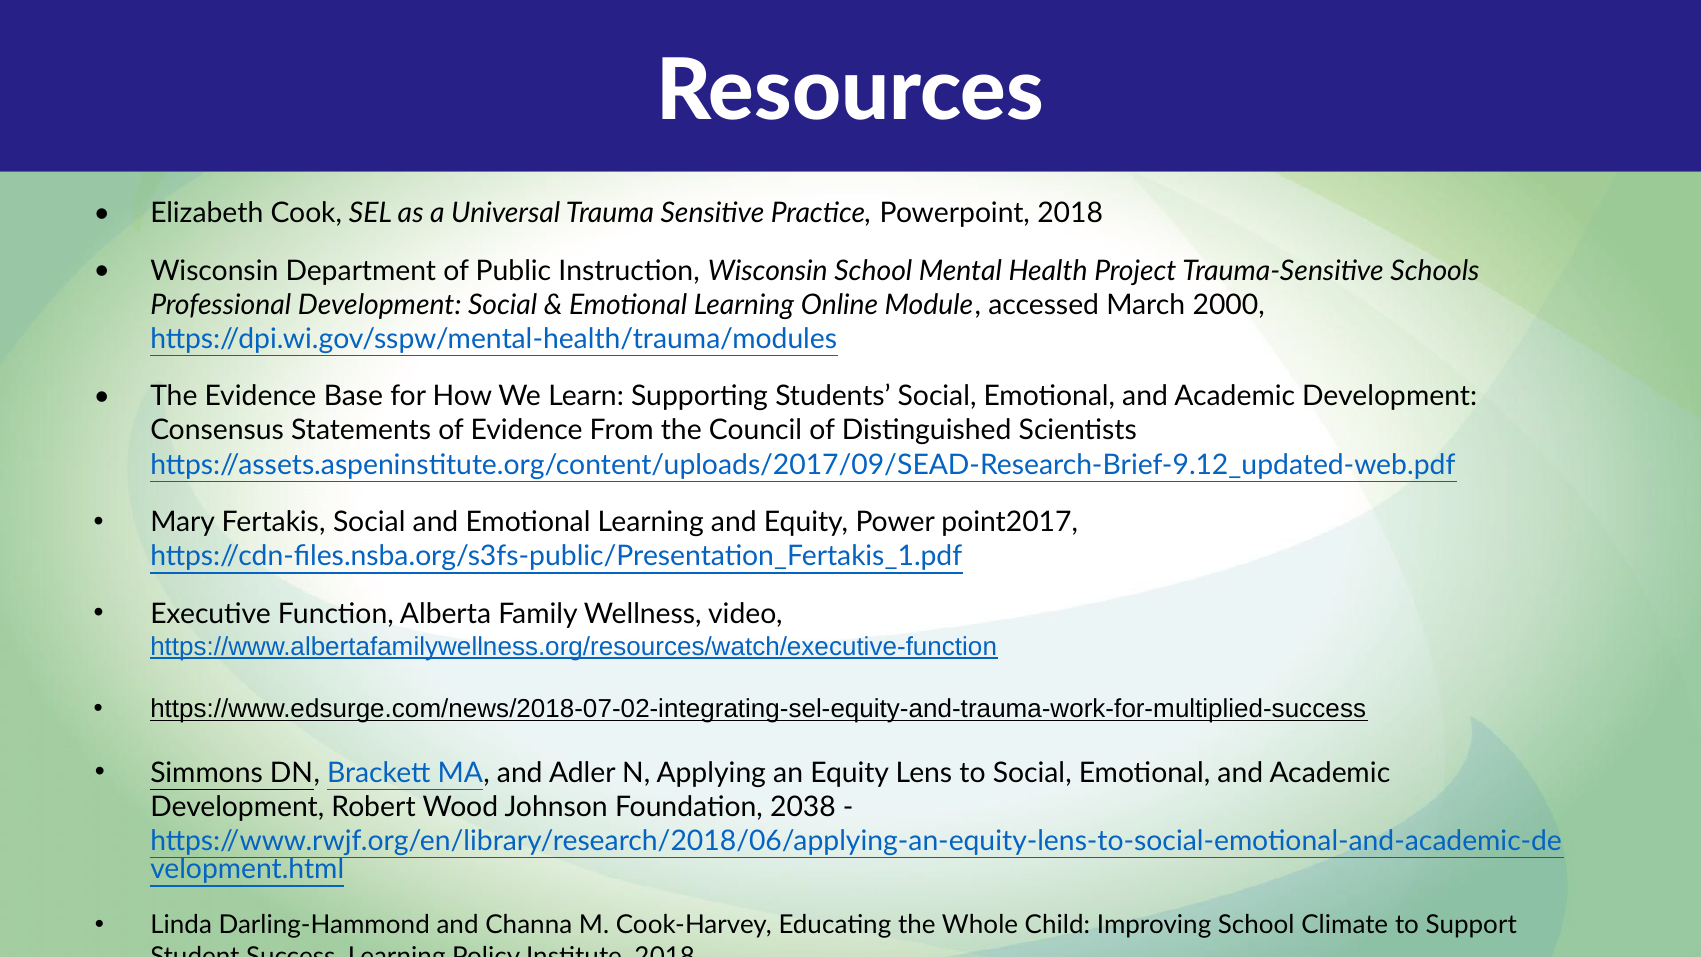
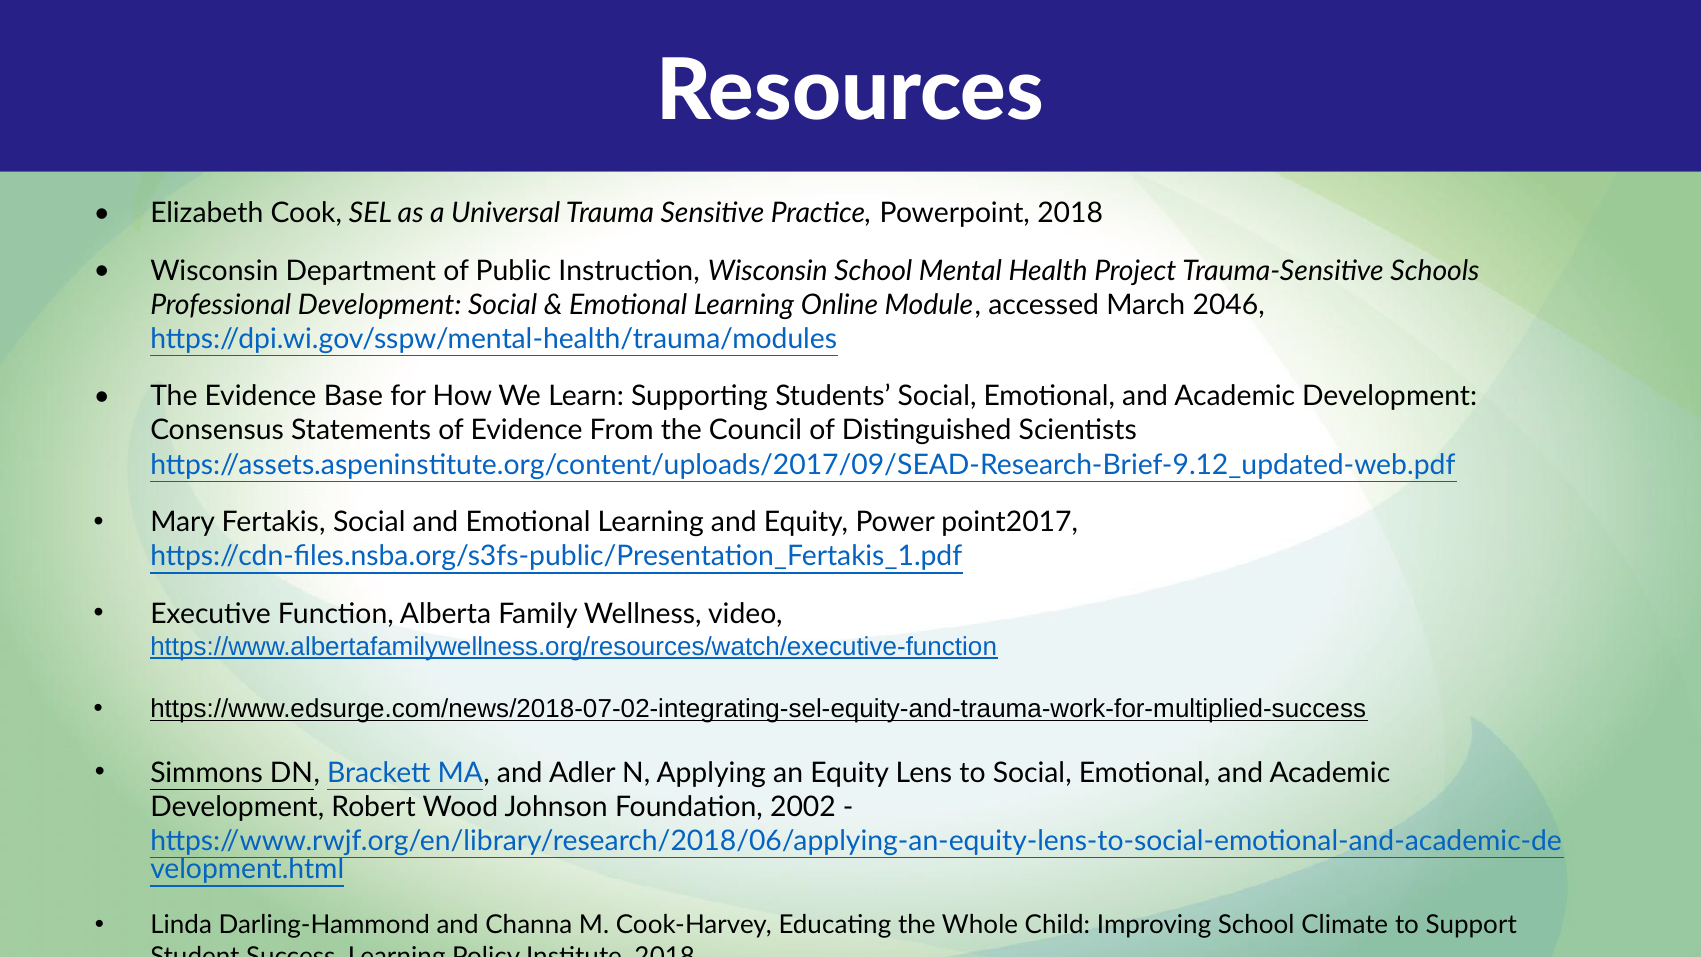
2000: 2000 -> 2046
2038: 2038 -> 2002
